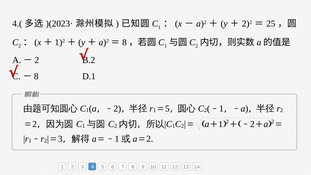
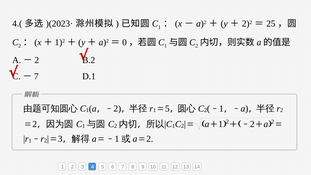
8 at (124, 42): 8 -> 0
8 at (36, 76): 8 -> 7
